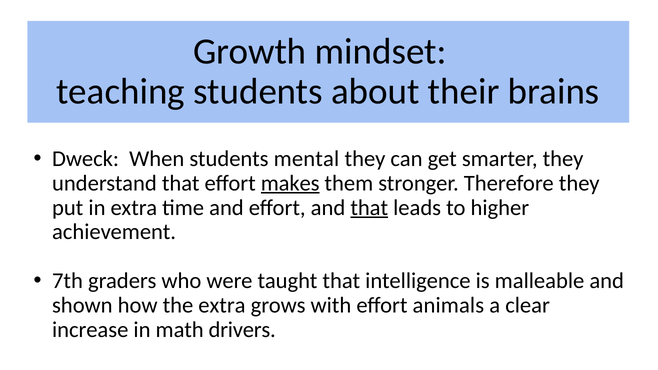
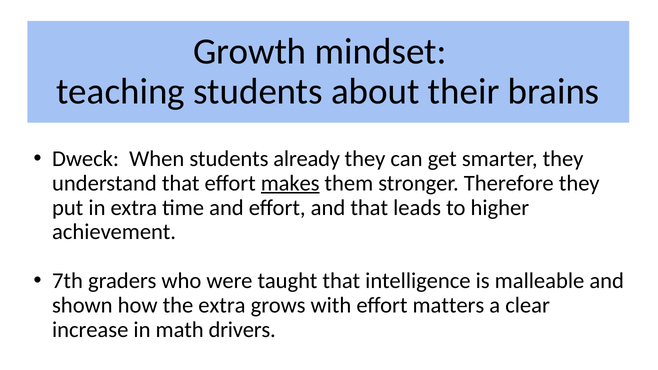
mental: mental -> already
that at (369, 208) underline: present -> none
animals: animals -> matters
